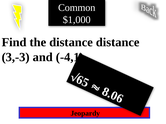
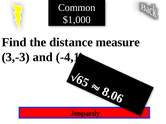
distance distance: distance -> measure
